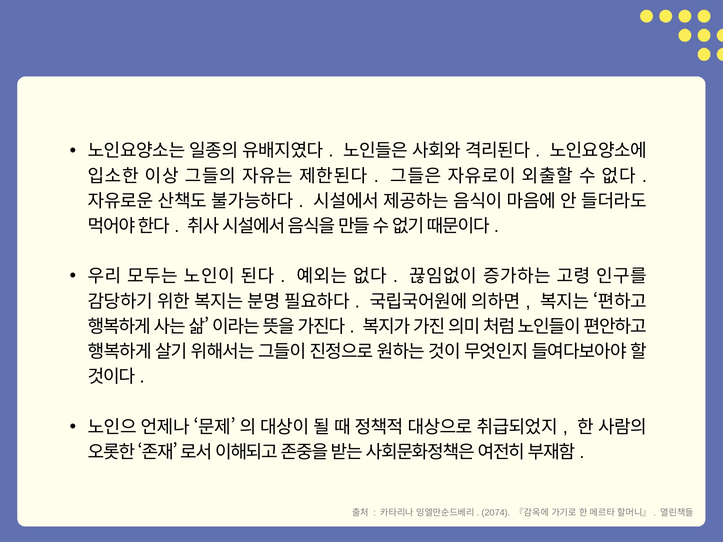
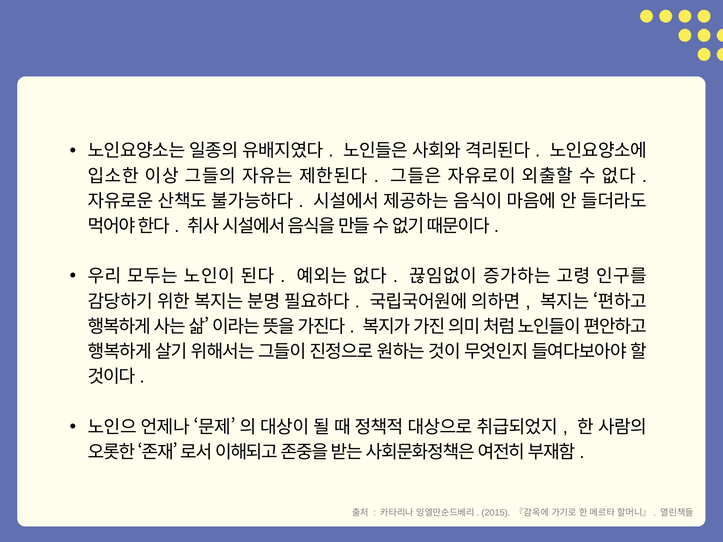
2074: 2074 -> 2015
